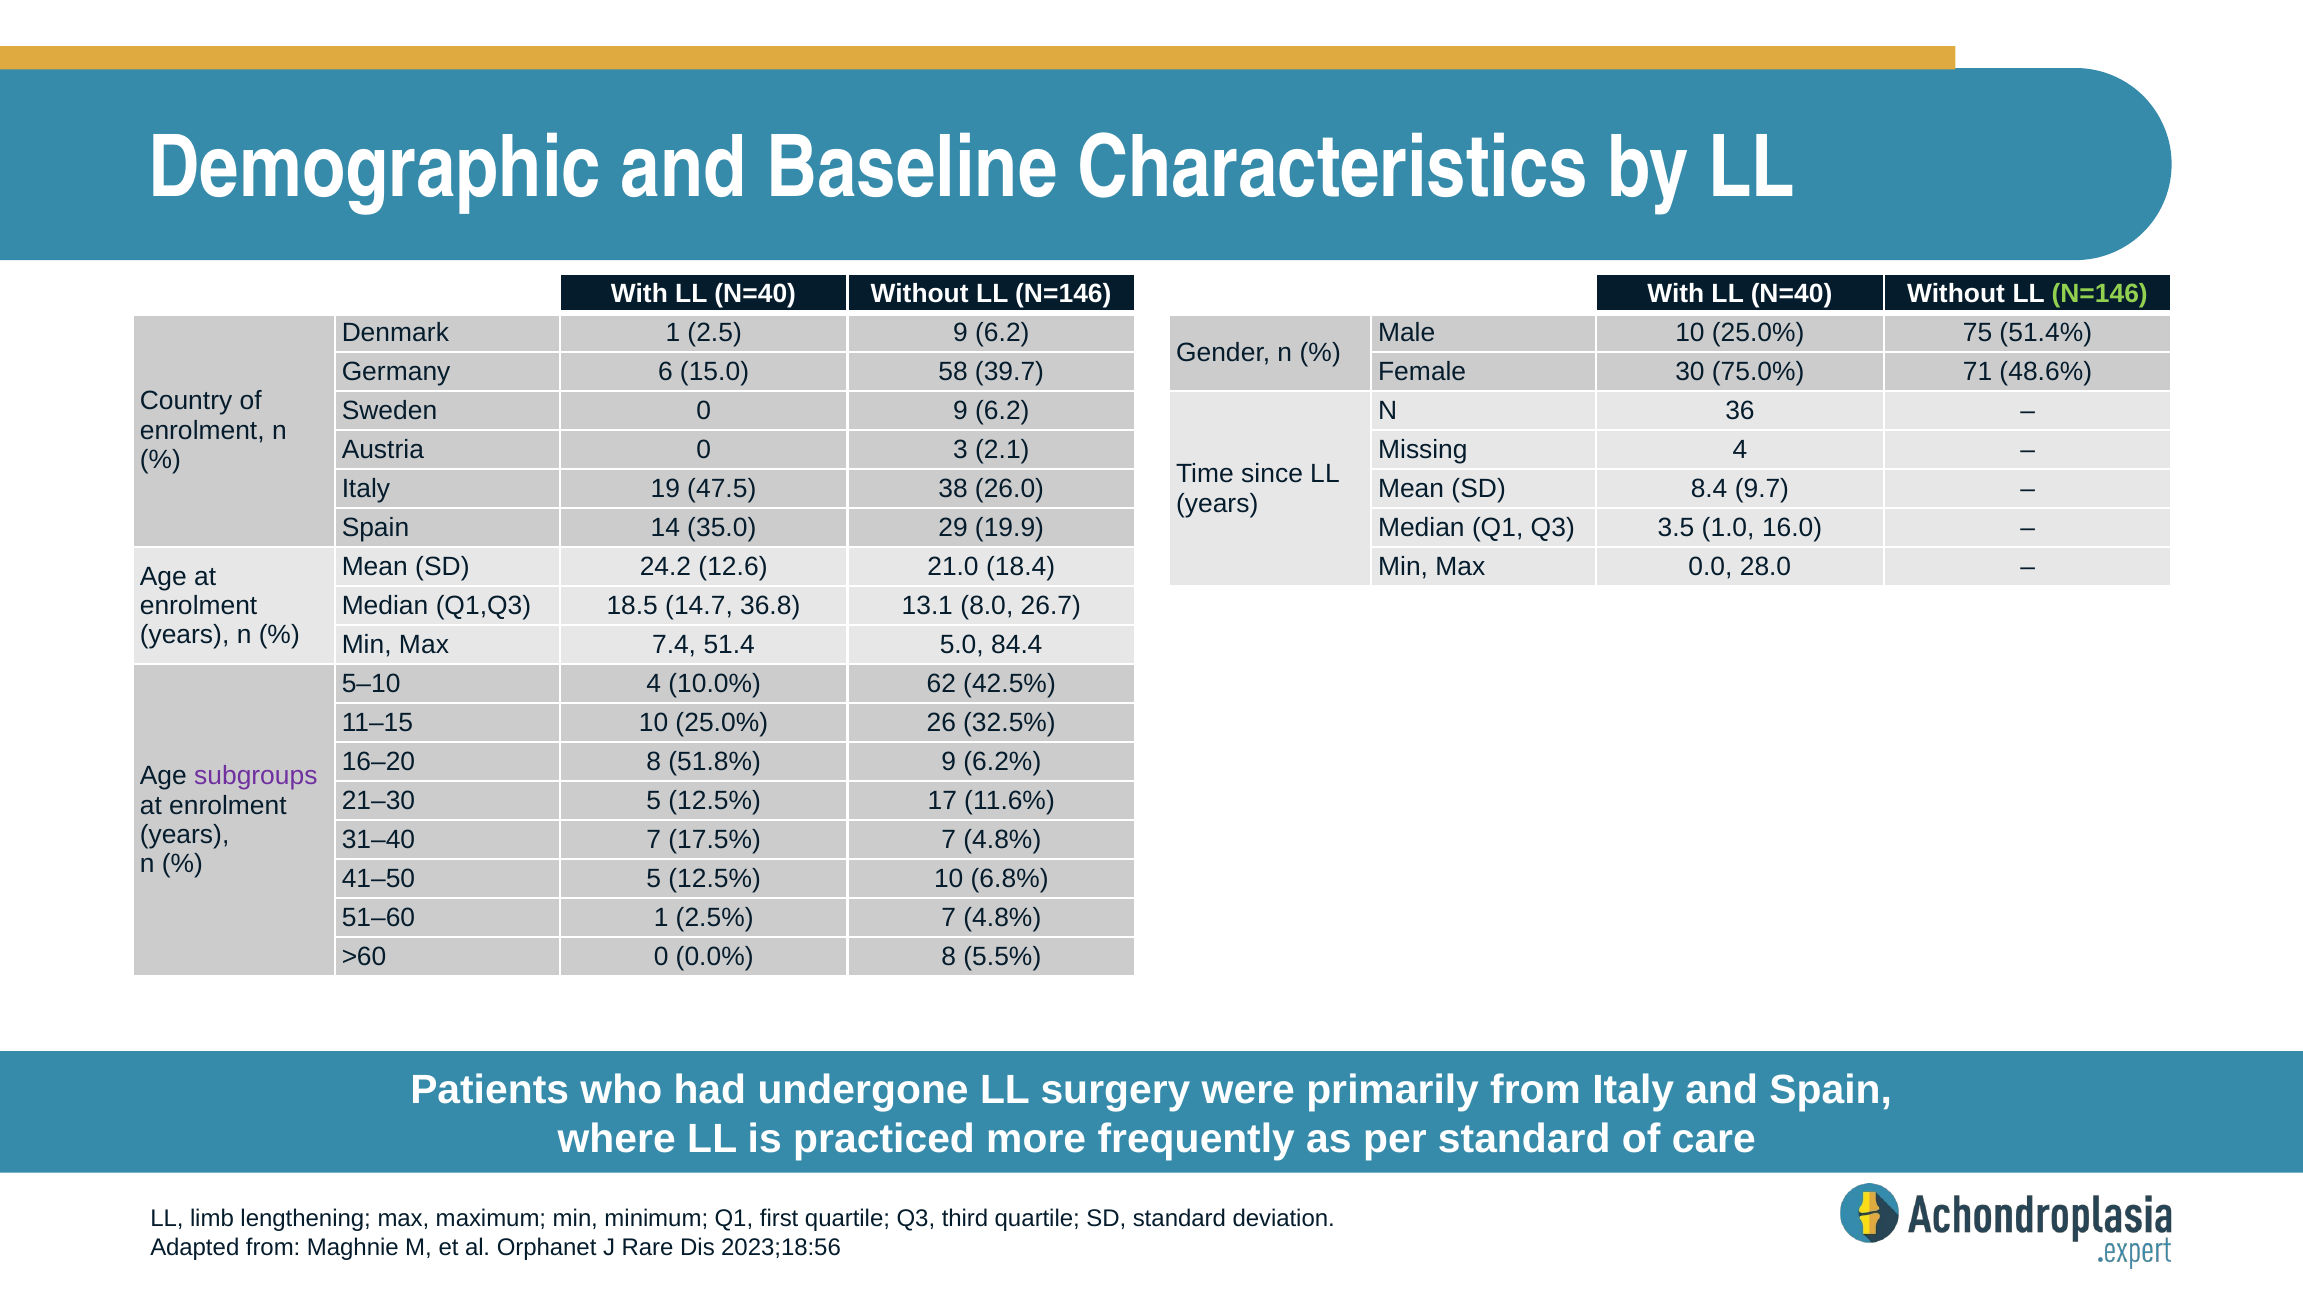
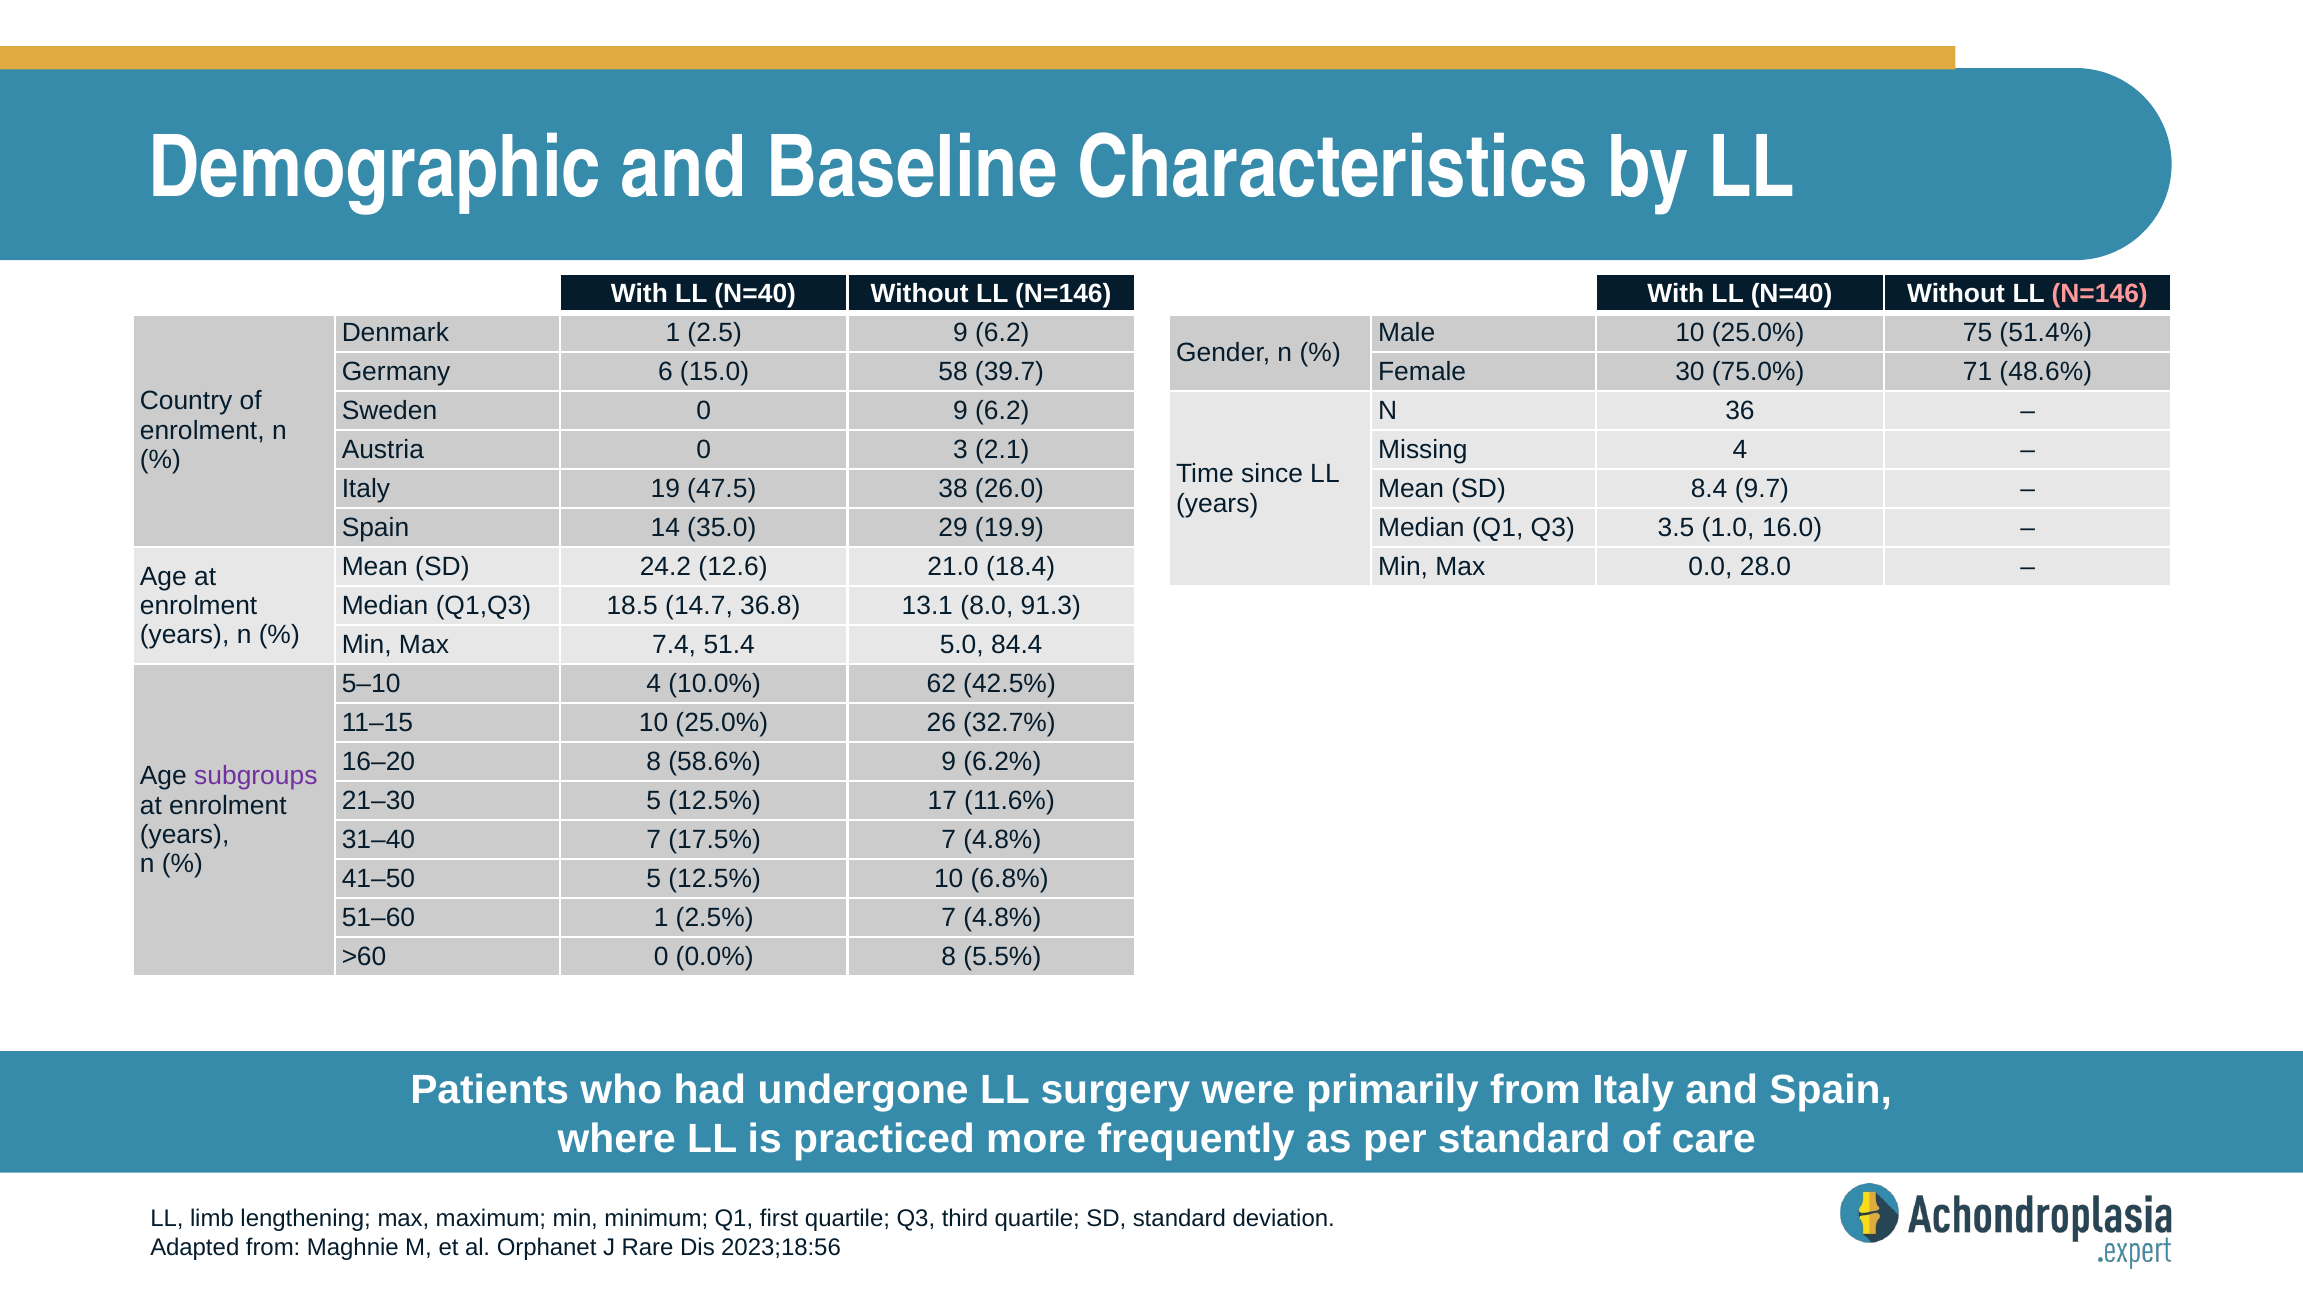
N=146 at (2100, 294) colour: light green -> pink
26.7: 26.7 -> 91.3
32.5%: 32.5% -> 32.7%
51.8%: 51.8% -> 58.6%
